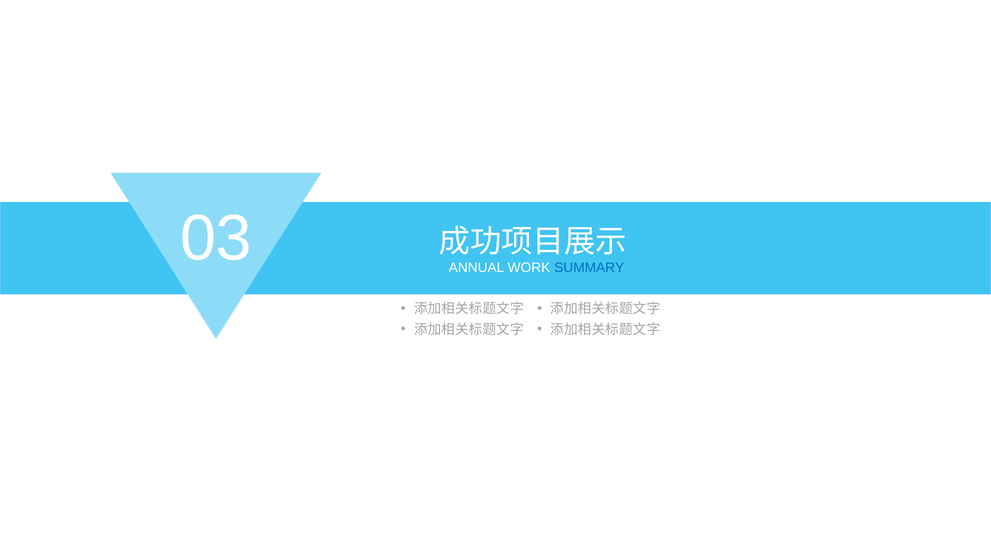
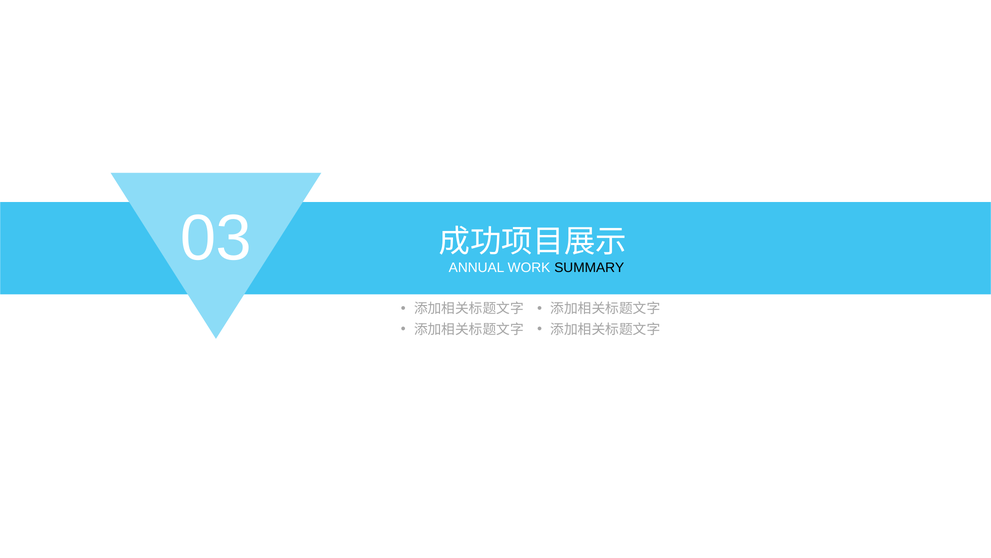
SUMMARY colour: blue -> black
